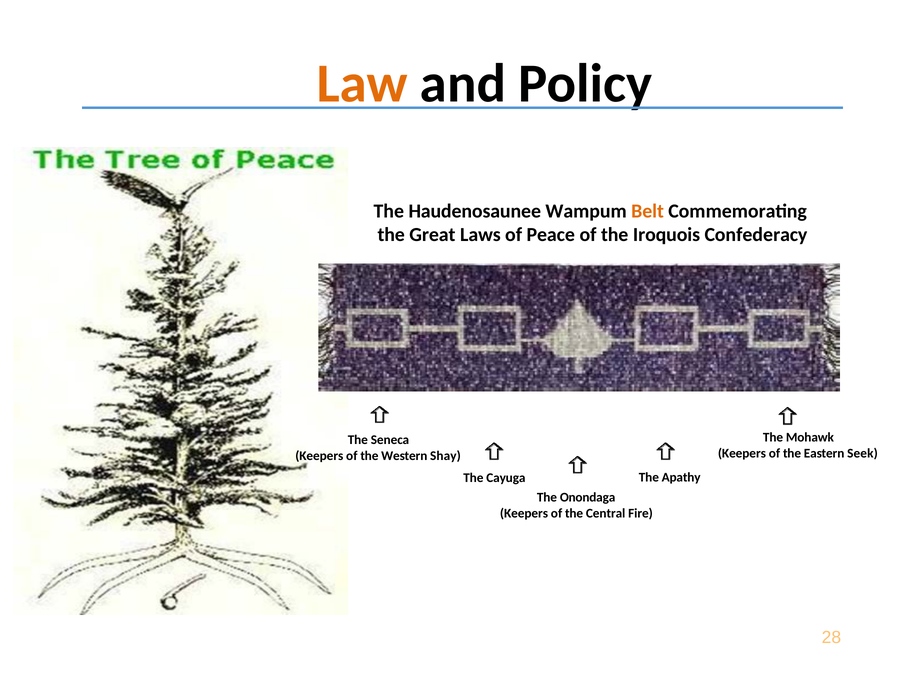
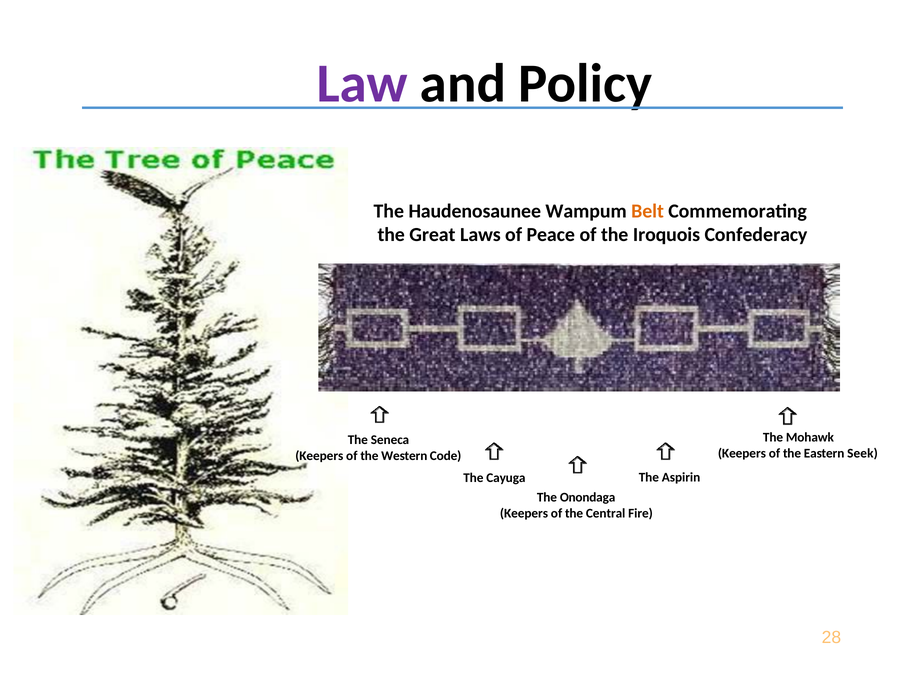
Law colour: orange -> purple
Shay: Shay -> Code
Apathy: Apathy -> Aspirin
